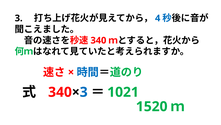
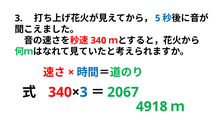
4: 4 -> 5
1021: 1021 -> 2067
1520: 1520 -> 4918
